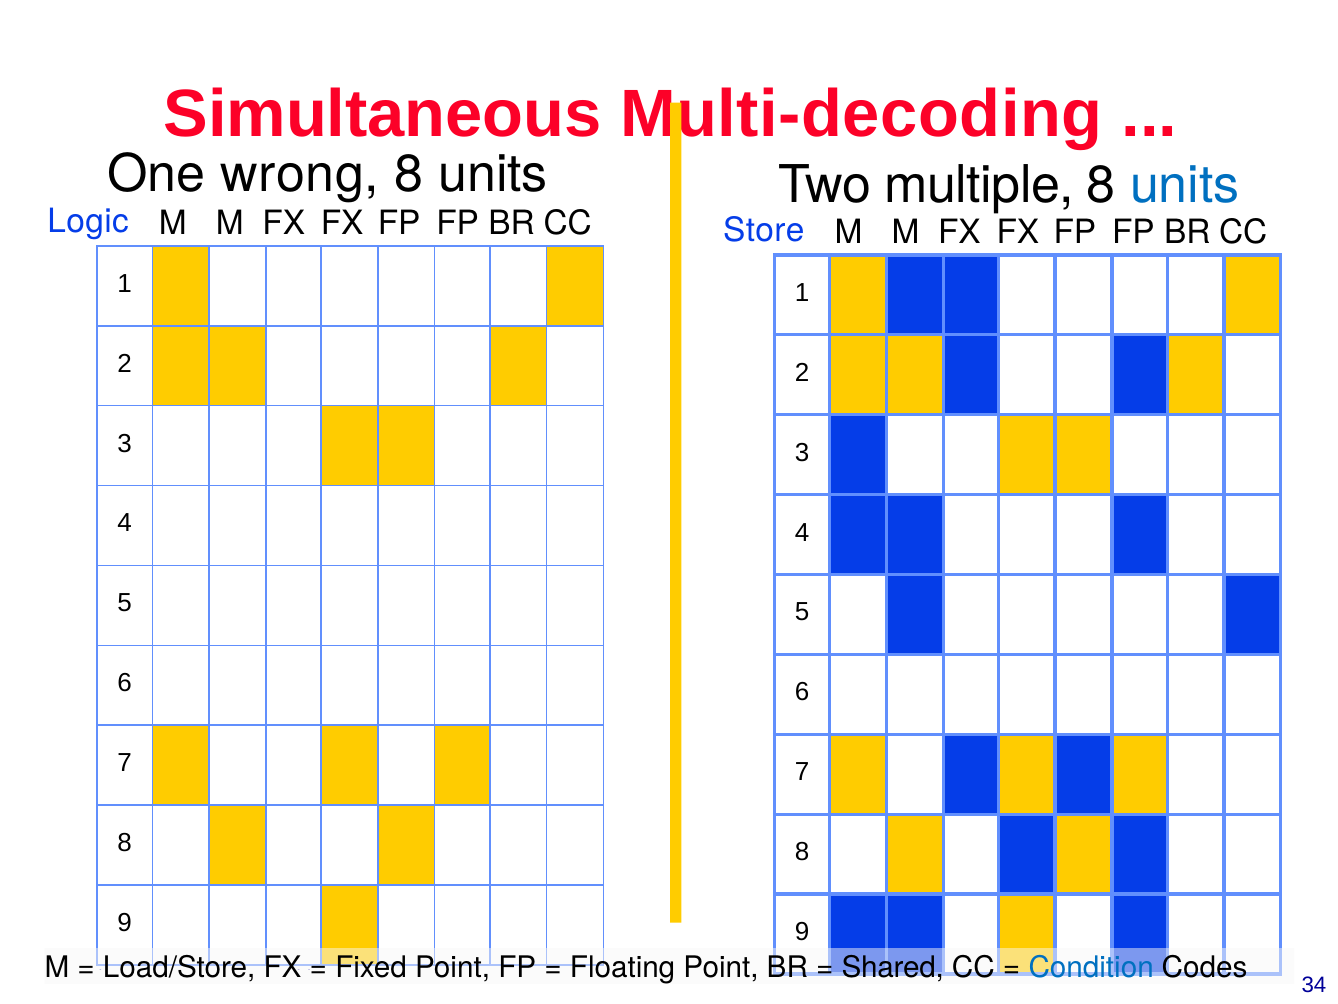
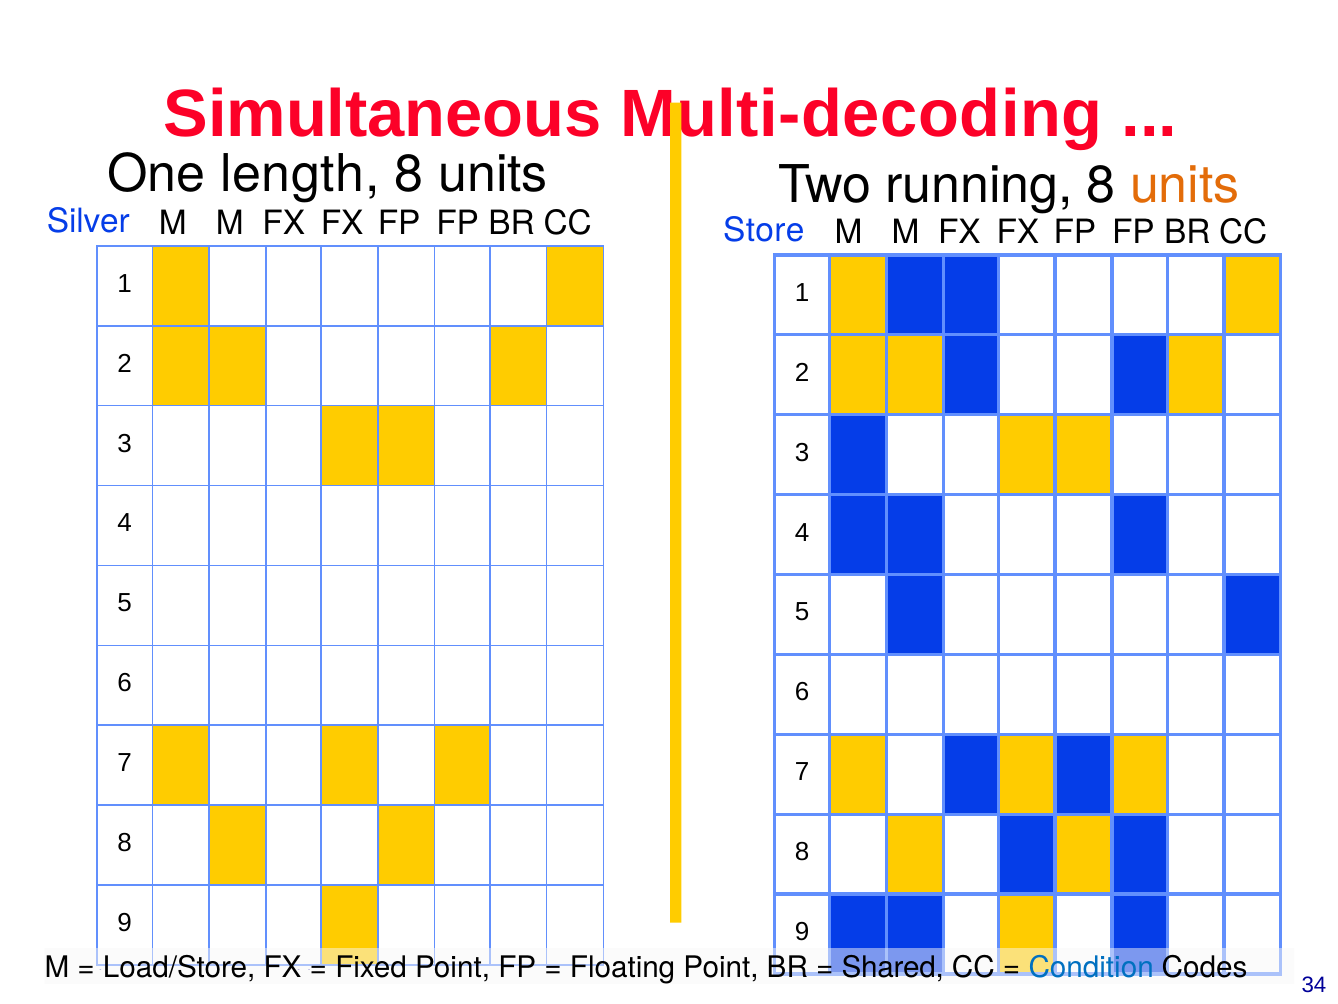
wrong: wrong -> length
multiple: multiple -> running
units at (1185, 185) colour: blue -> orange
Logic: Logic -> Silver
